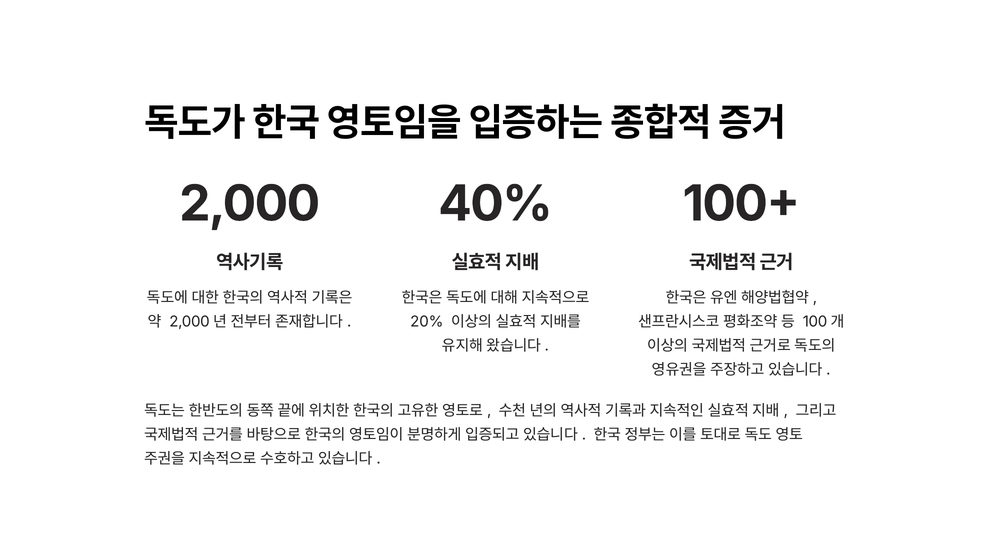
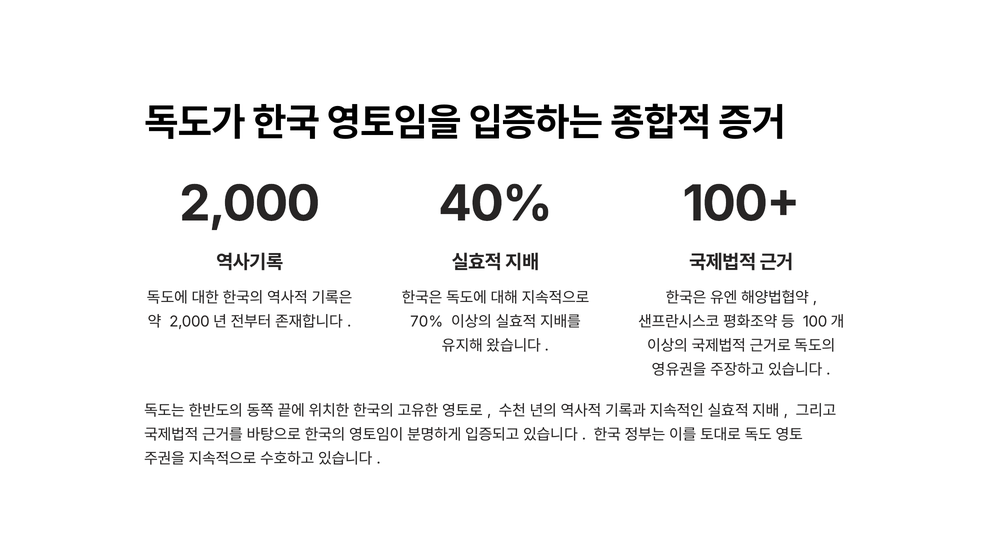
20%: 20% -> 70%
